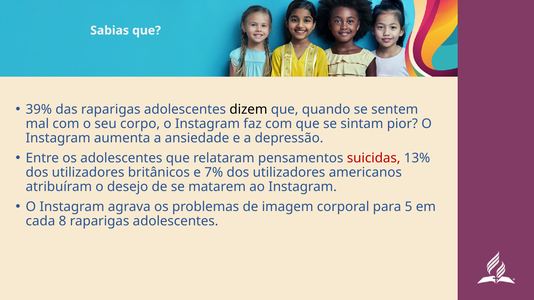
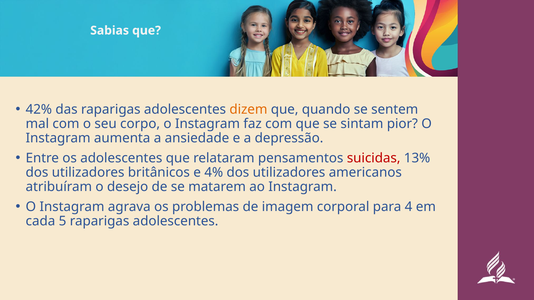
39%: 39% -> 42%
dizem colour: black -> orange
7%: 7% -> 4%
5: 5 -> 4
8: 8 -> 5
